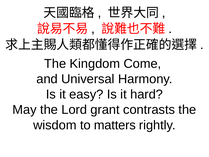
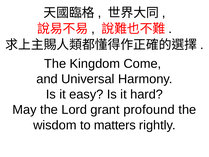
contrasts: contrasts -> profound
